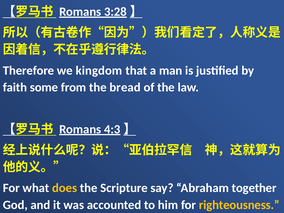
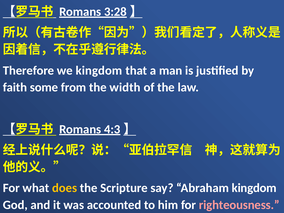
bread: bread -> width
Abraham together: together -> kingdom
righteousness colour: yellow -> pink
